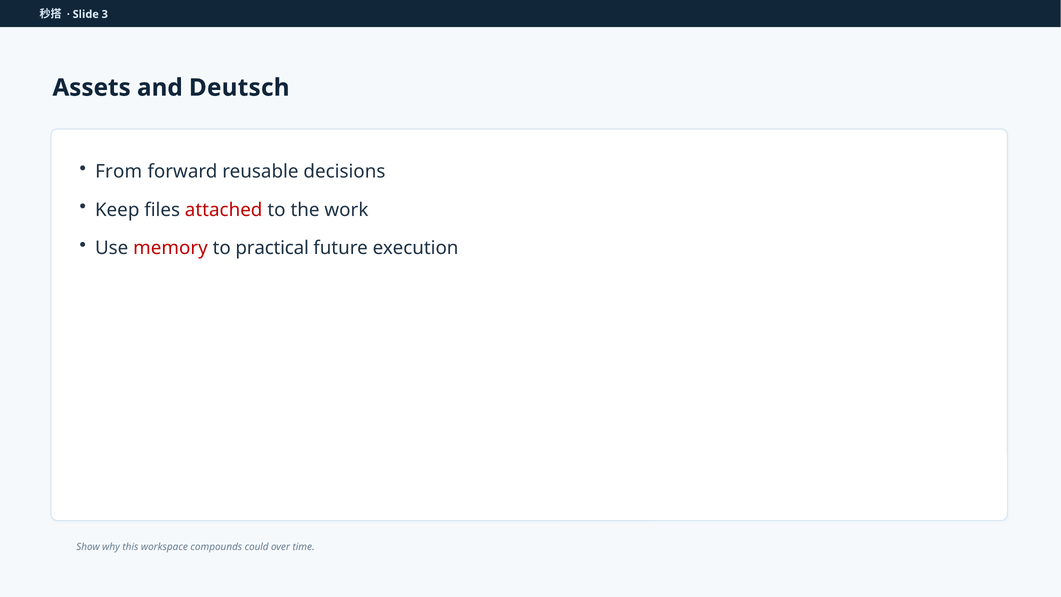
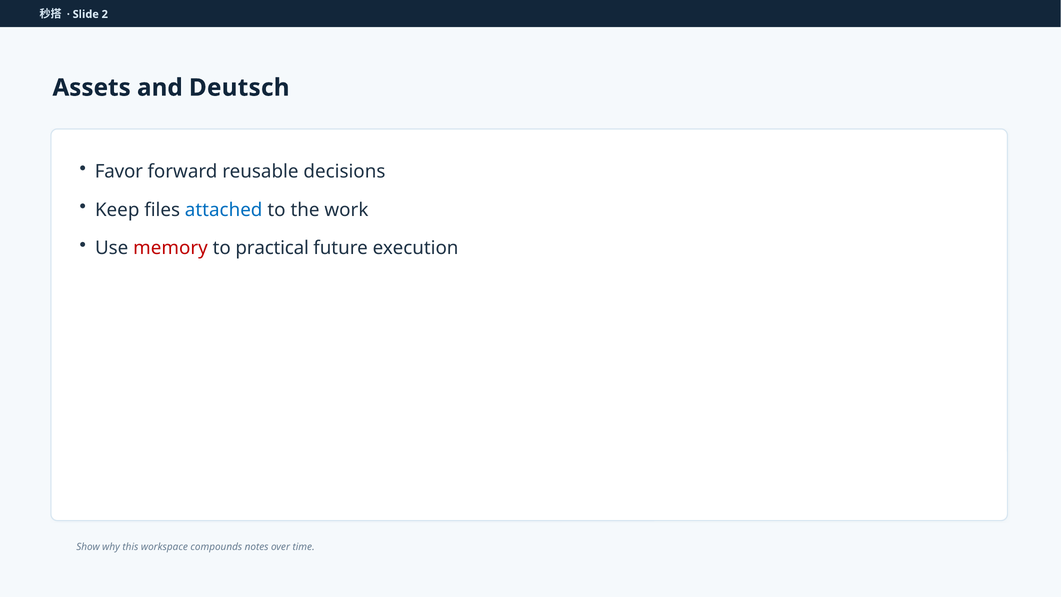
3: 3 -> 2
From: From -> Favor
attached colour: red -> blue
could: could -> notes
